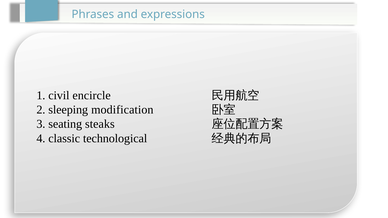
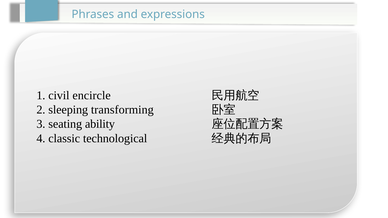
modification: modification -> transforming
steaks: steaks -> ability
